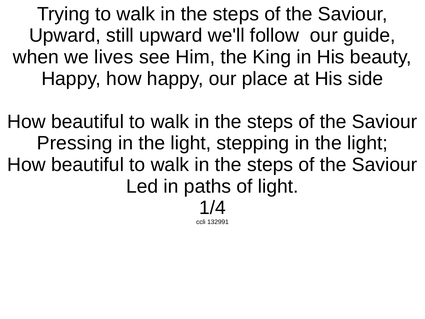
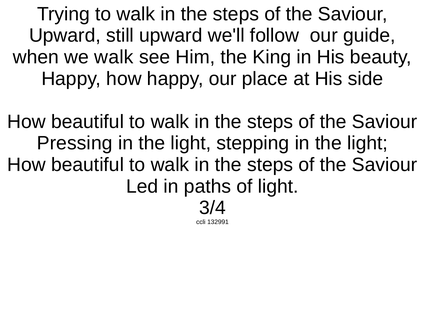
we lives: lives -> walk
1/4: 1/4 -> 3/4
